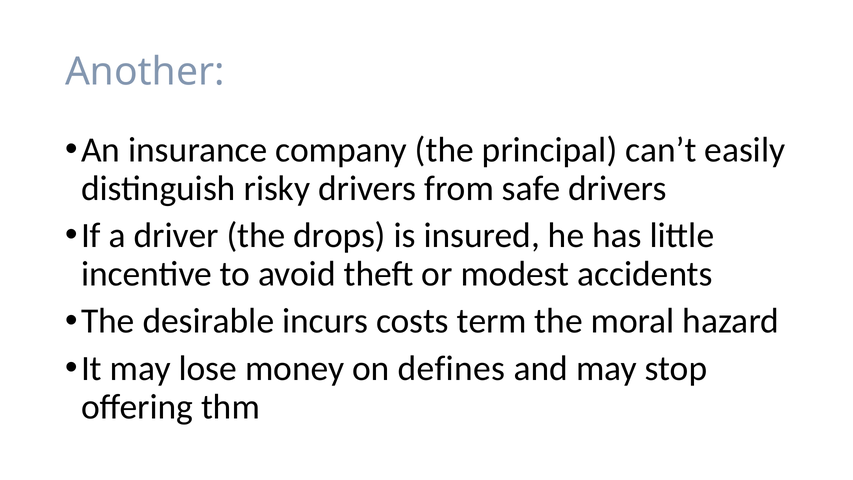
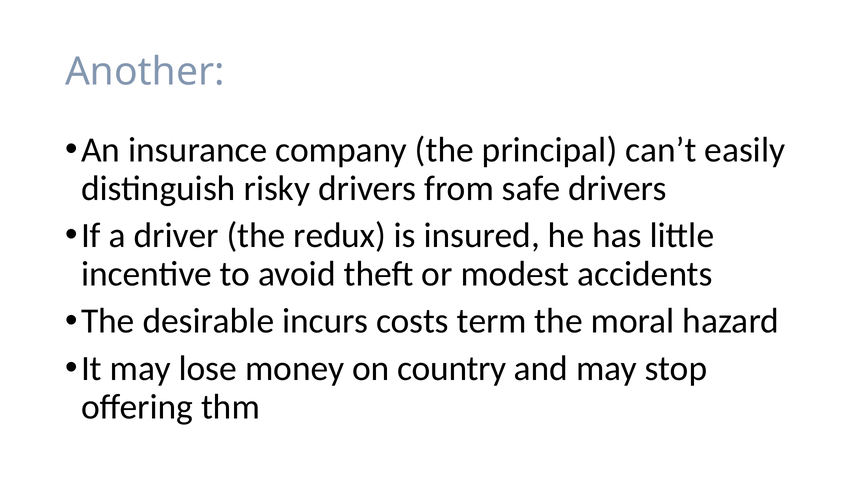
drops: drops -> redux
defines: defines -> country
